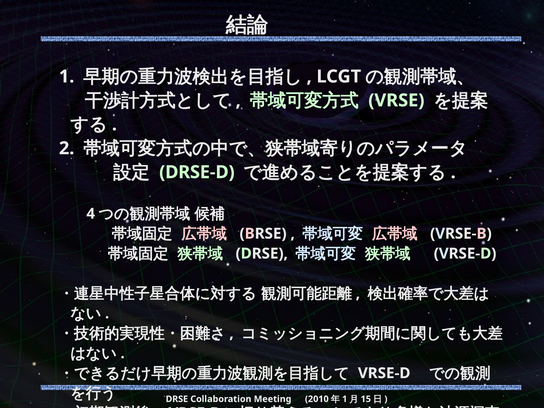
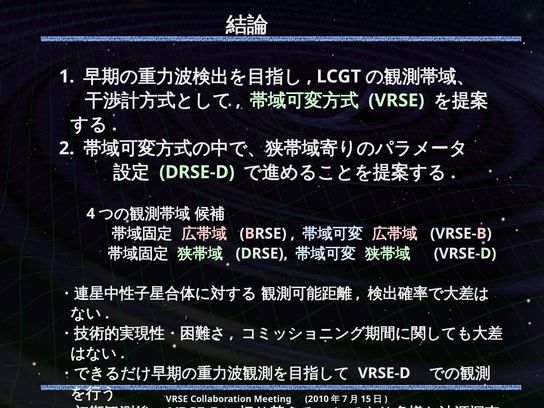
DRSE at (177, 399): DRSE -> VRSE
1 at (345, 399): 1 -> 7
